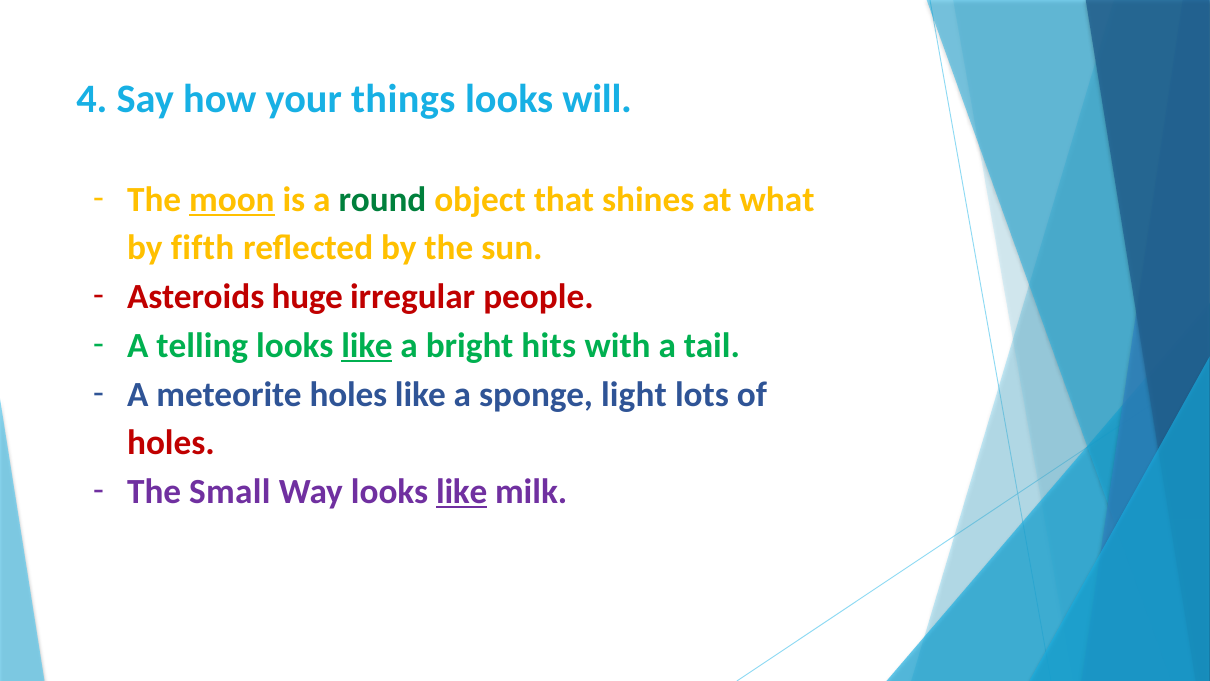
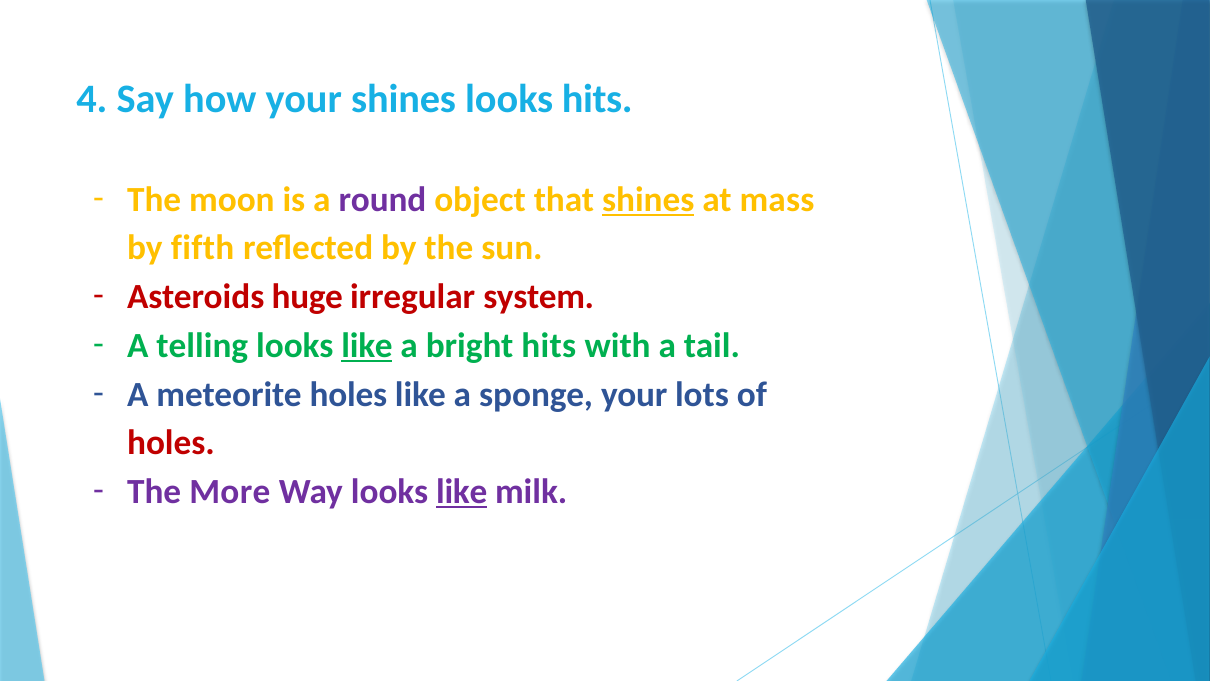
your things: things -> shines
looks will: will -> hits
moon underline: present -> none
round colour: green -> purple
shines at (648, 200) underline: none -> present
what: what -> mass
people: people -> system
sponge light: light -> your
Small: Small -> More
